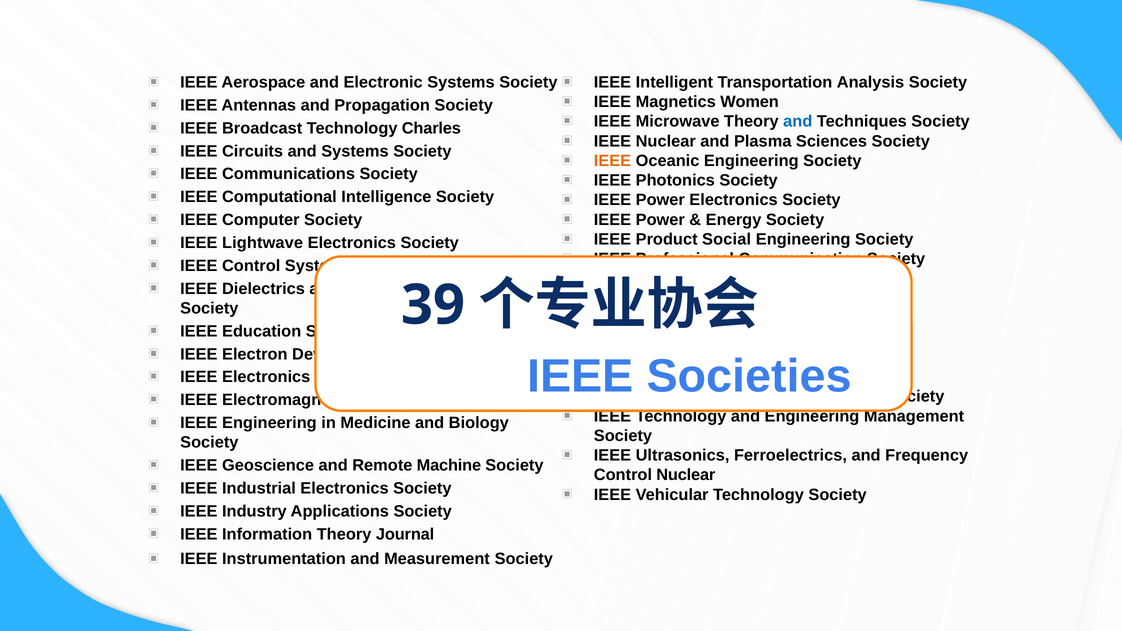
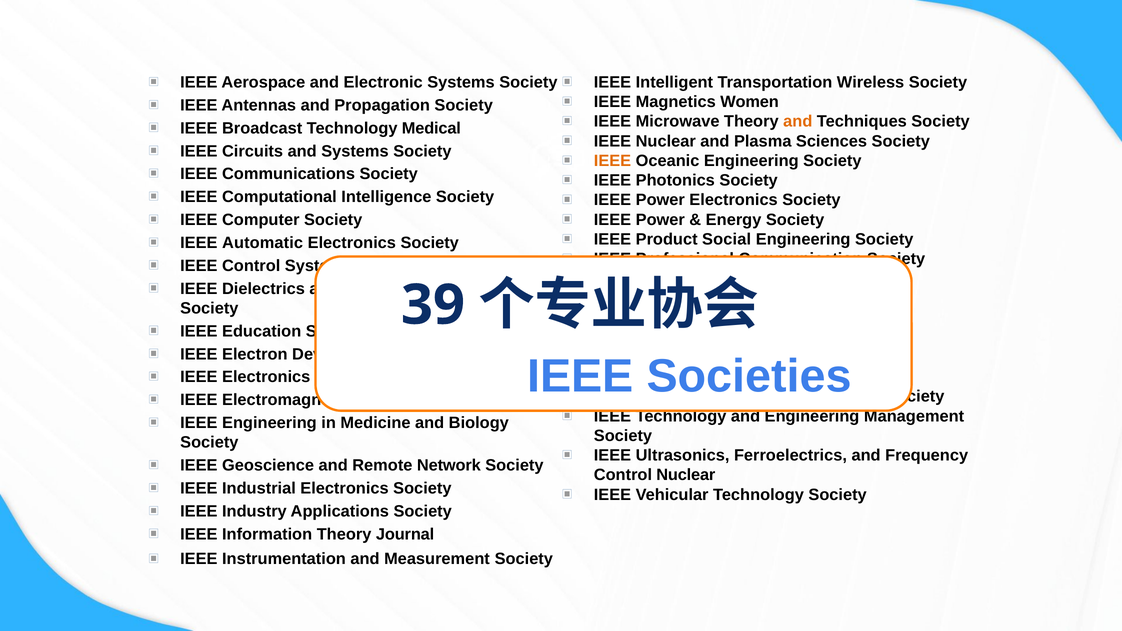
Analysis: Analysis -> Wireless
and at (798, 122) colour: blue -> orange
Charles: Charles -> Medical
Lightwave: Lightwave -> Automatic
Machine: Machine -> Network
